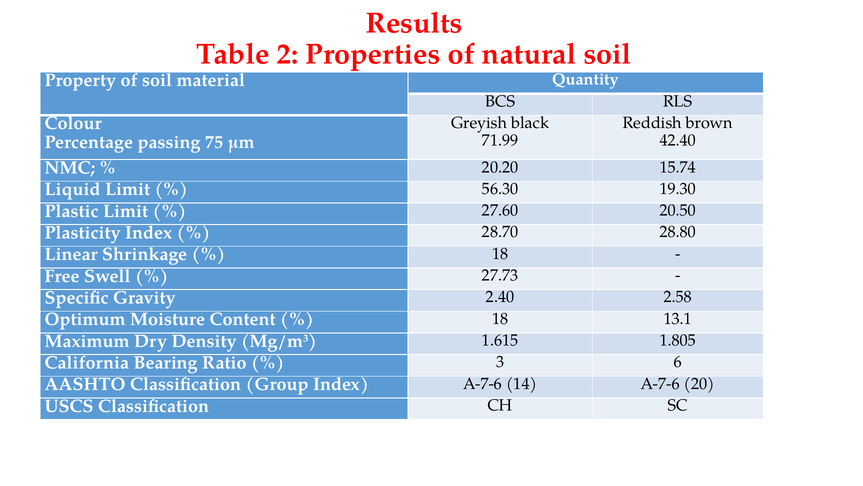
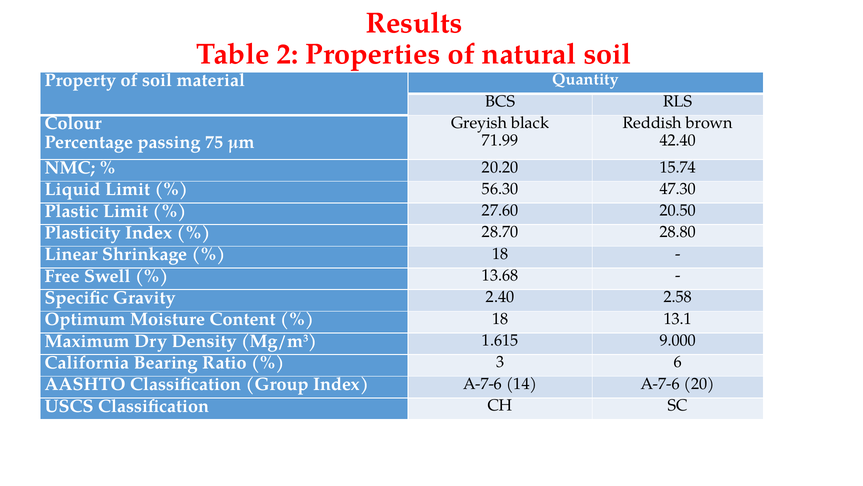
19.30: 19.30 -> 47.30
27.73: 27.73 -> 13.68
1.805: 1.805 -> 9.000
